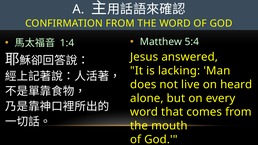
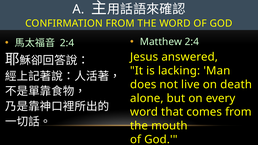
Matthew 5:4: 5:4 -> 2:4
1:4 at (67, 43): 1:4 -> 2:4
heard: heard -> death
